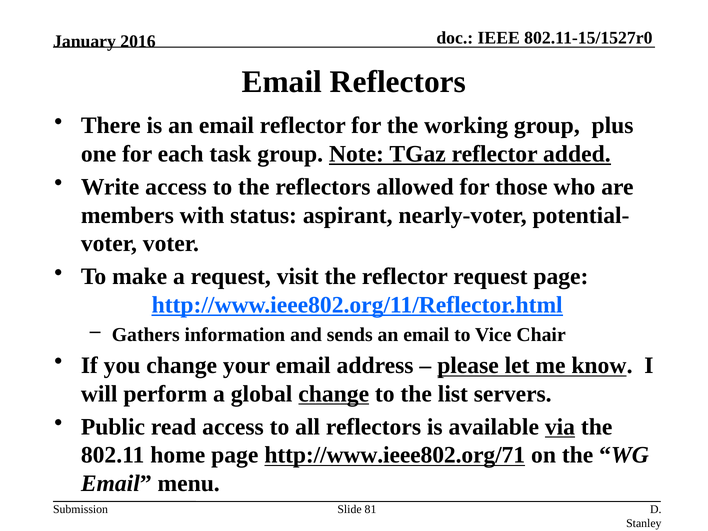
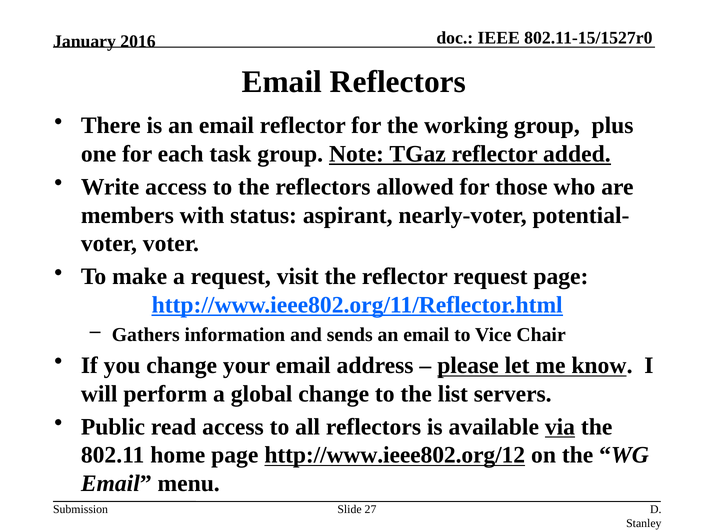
change at (334, 394) underline: present -> none
http://www.ieee802.org/71: http://www.ieee802.org/71 -> http://www.ieee802.org/12
81: 81 -> 27
